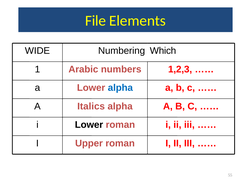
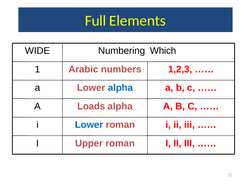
File: File -> Full
Italics: Italics -> Loads
Lower at (89, 125) colour: black -> blue
